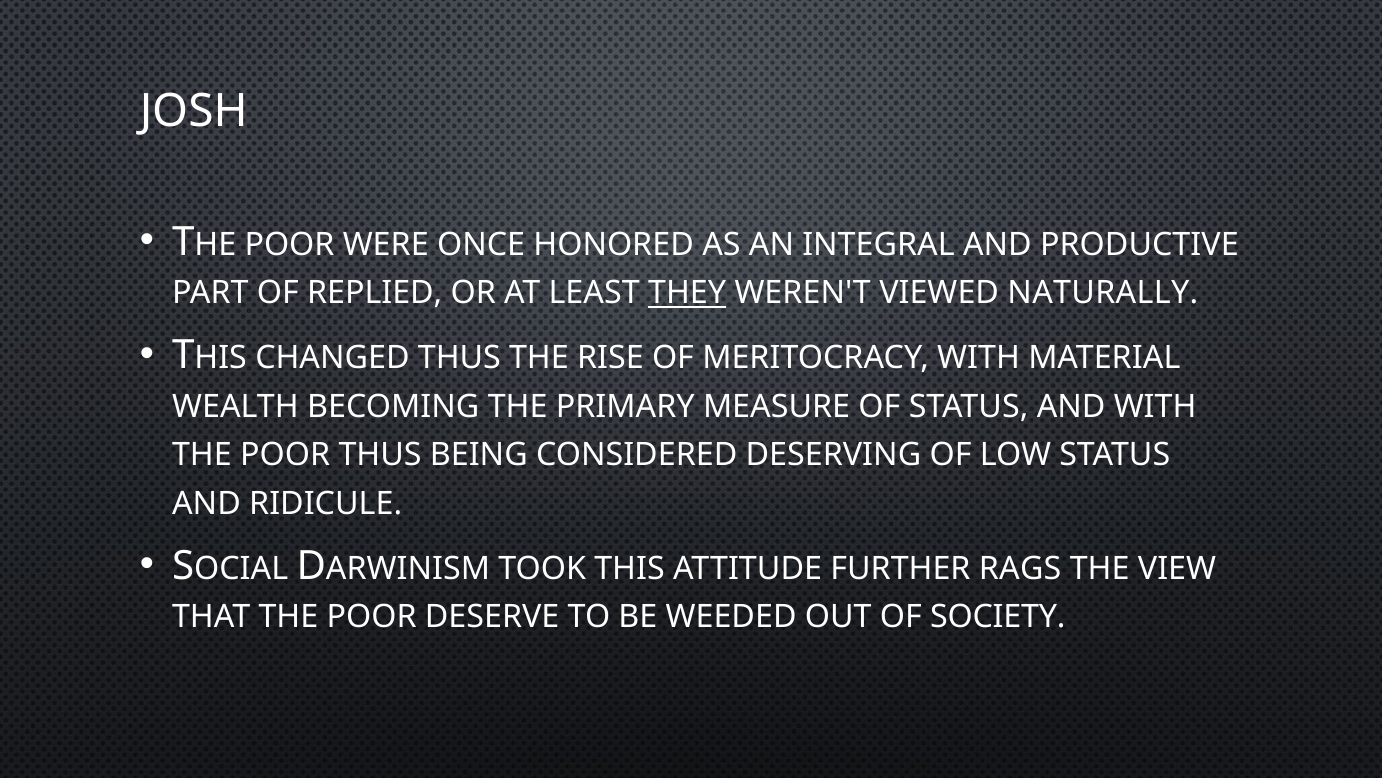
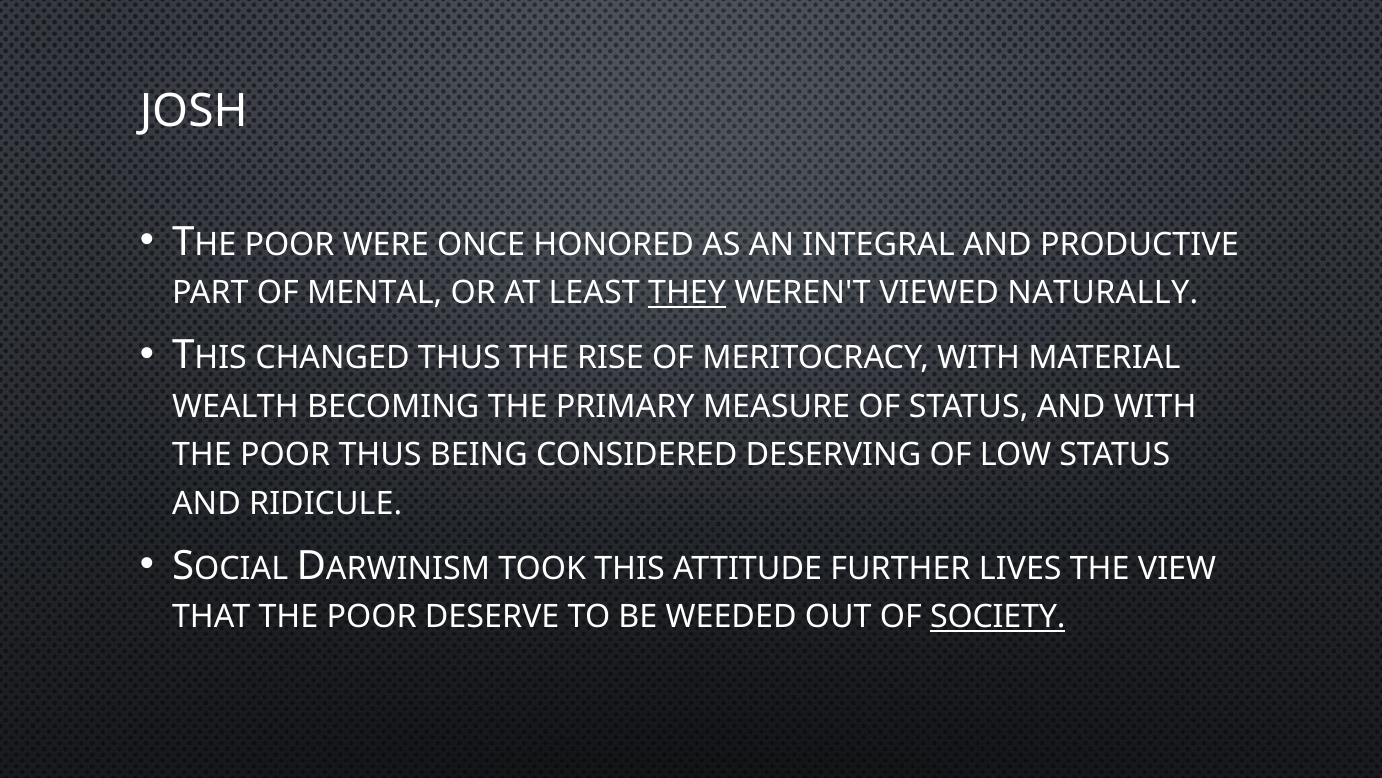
REPLIED: REPLIED -> MENTAL
RAGS: RAGS -> LIVES
SOCIETY underline: none -> present
